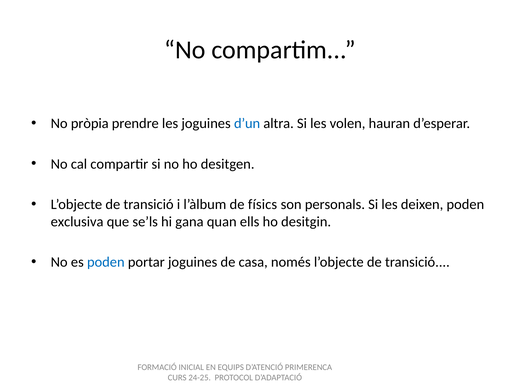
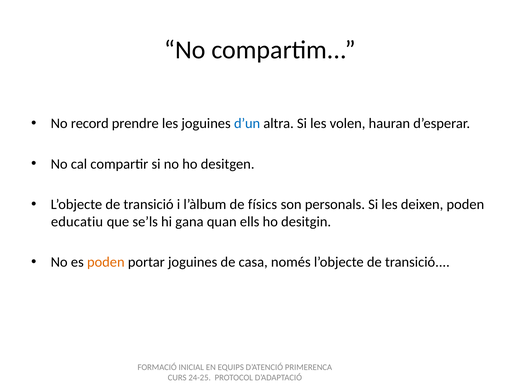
pròpia: pròpia -> record
exclusiva: exclusiva -> educatiu
poden at (106, 262) colour: blue -> orange
